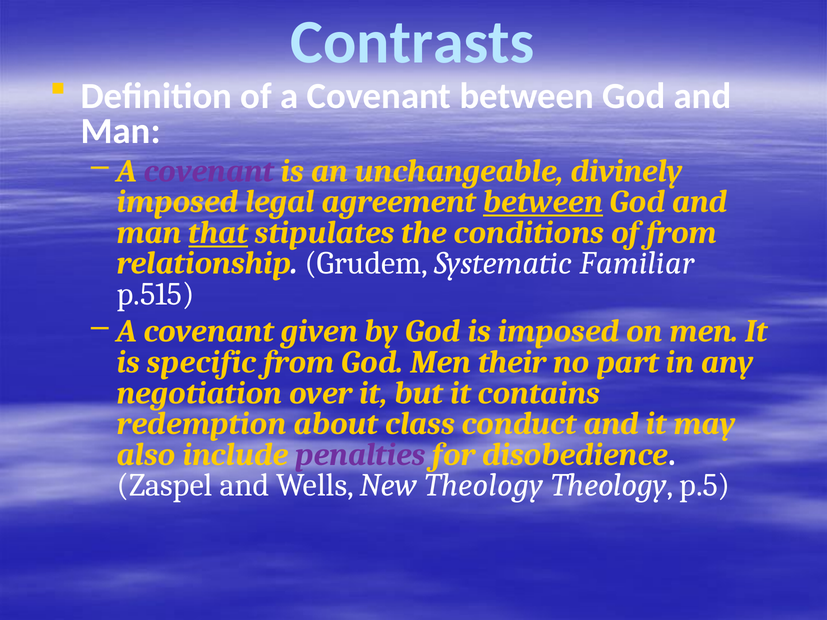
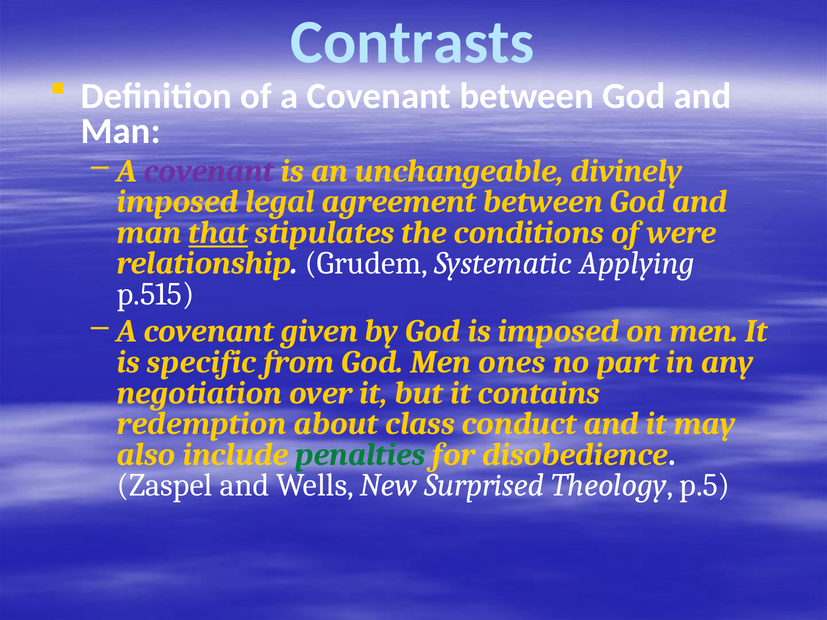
between at (543, 202) underline: present -> none
of from: from -> were
Familiar: Familiar -> Applying
their: their -> ones
penalties colour: purple -> green
New Theology: Theology -> Surprised
